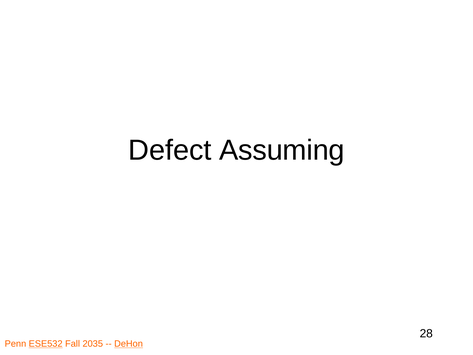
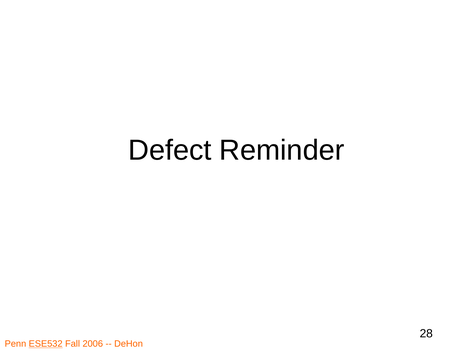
Assuming: Assuming -> Reminder
2035: 2035 -> 2006
DeHon underline: present -> none
